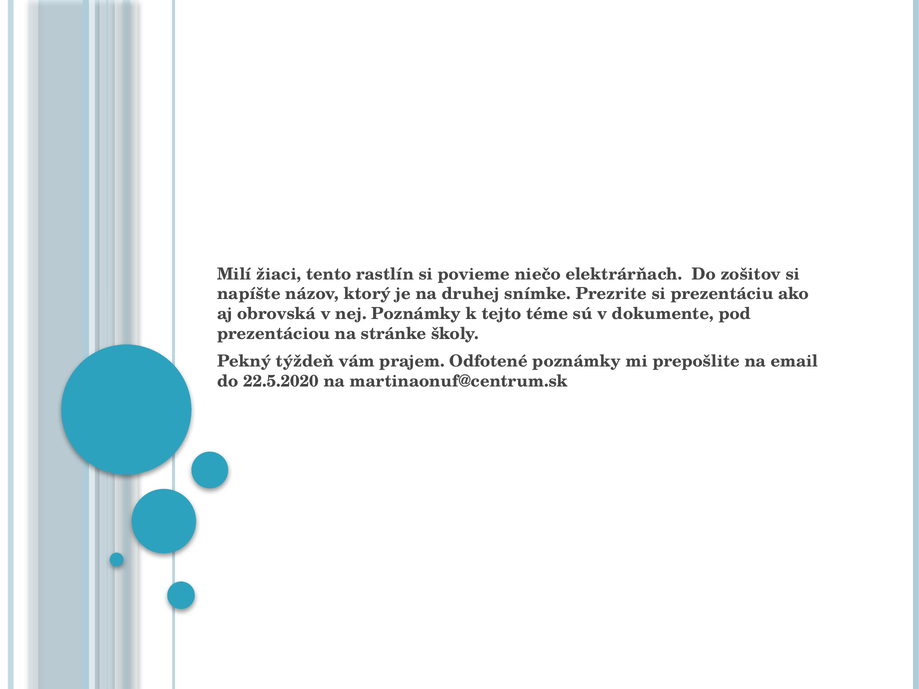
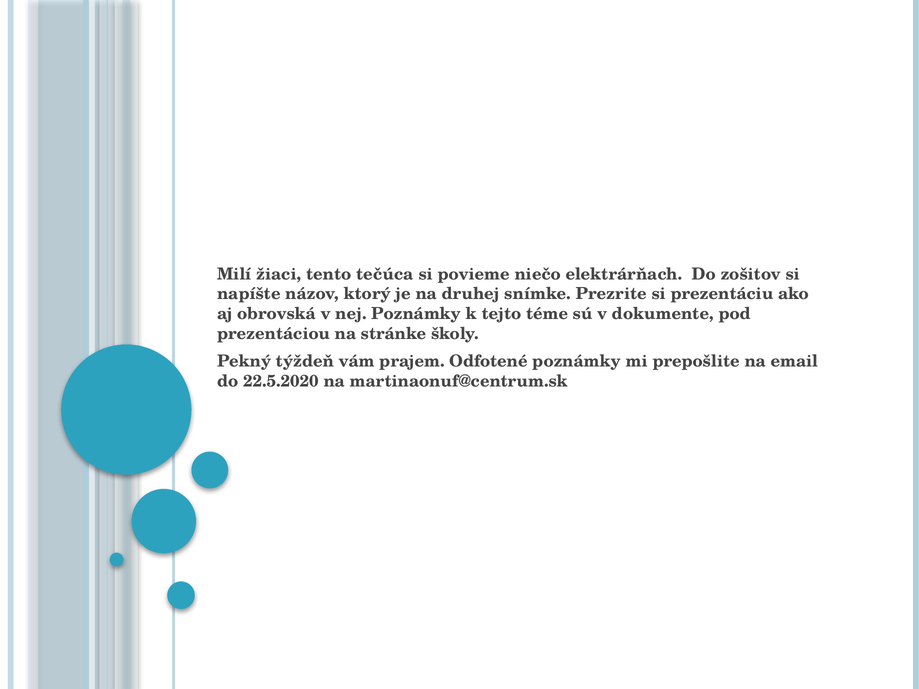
rastlín: rastlín -> tečúca
